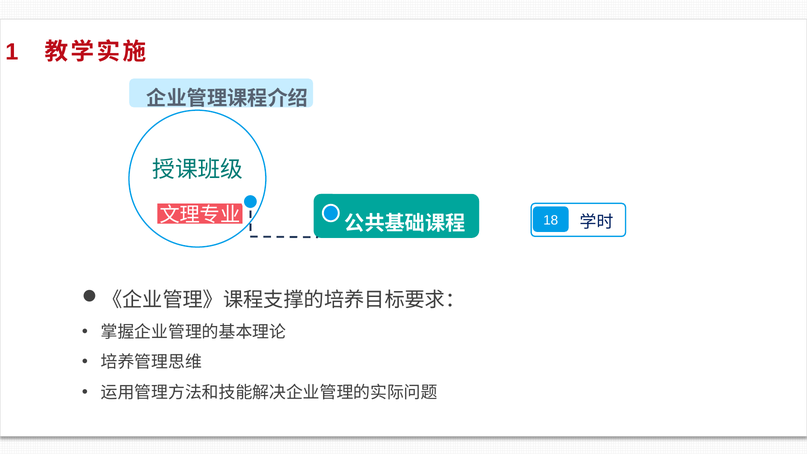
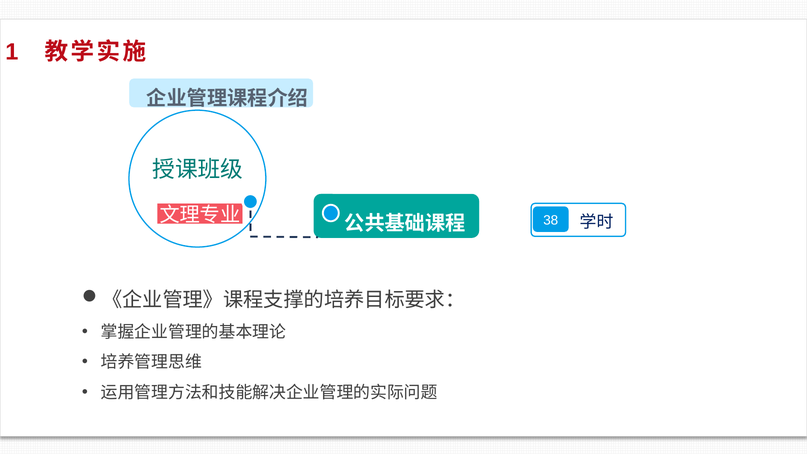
18: 18 -> 38
